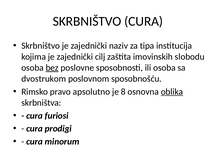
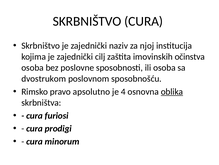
tipa: tipa -> njoj
slobodu: slobodu -> očinstva
bez underline: present -> none
8: 8 -> 4
